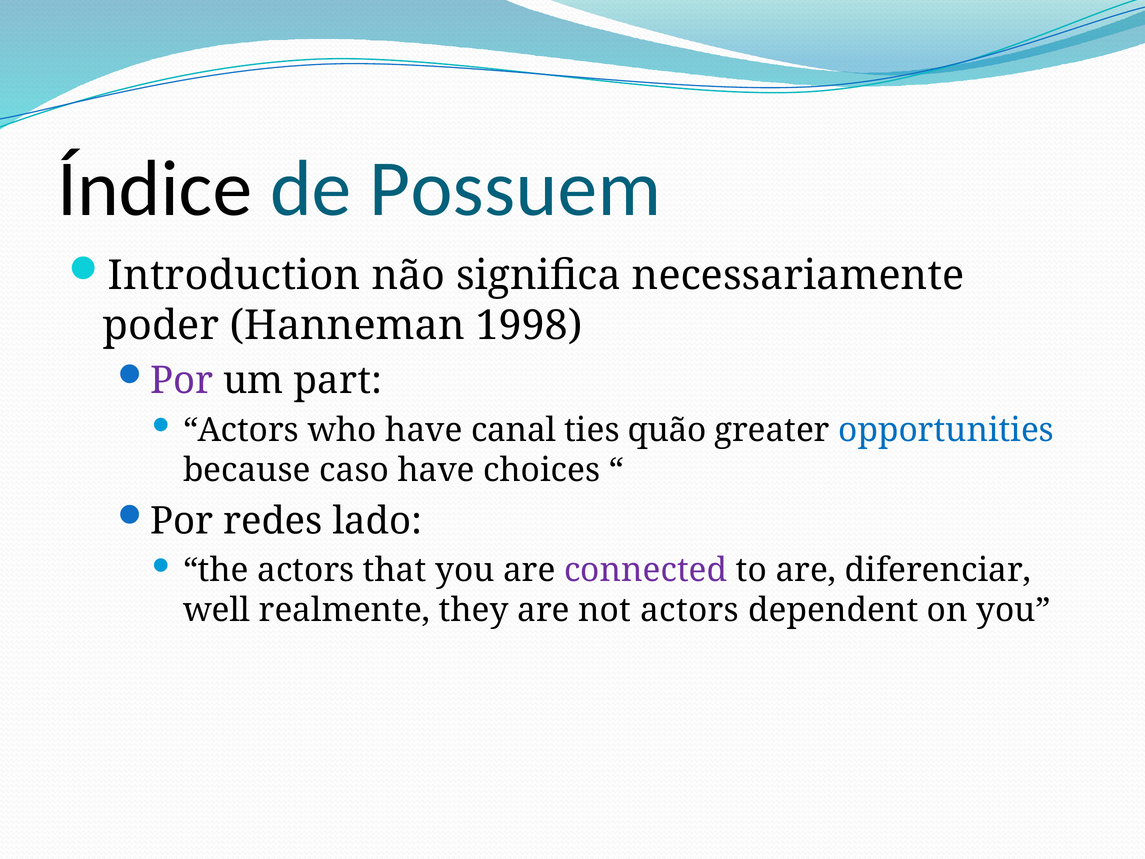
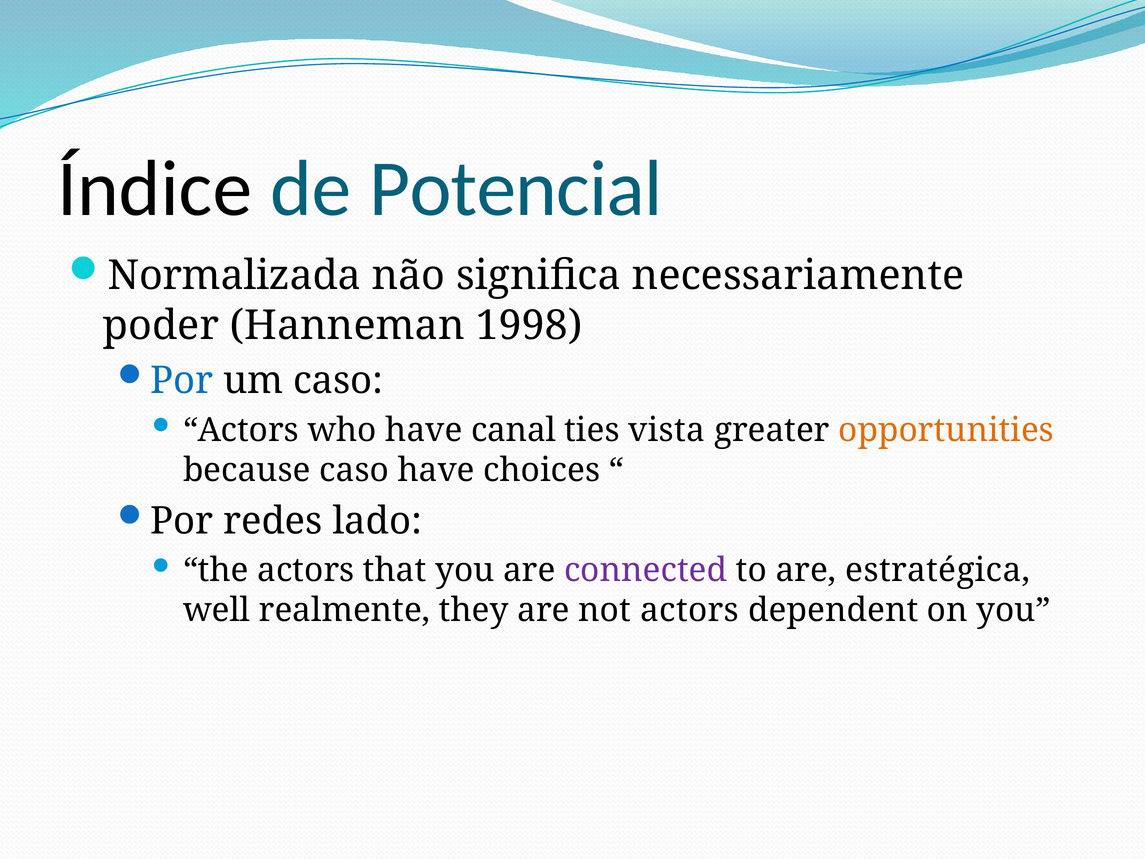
Possuem: Possuem -> Potencial
Introduction: Introduction -> Normalizada
Por at (182, 381) colour: purple -> blue
um part: part -> caso
quão: quão -> vista
opportunities colour: blue -> orange
diferenciar: diferenciar -> estratégica
